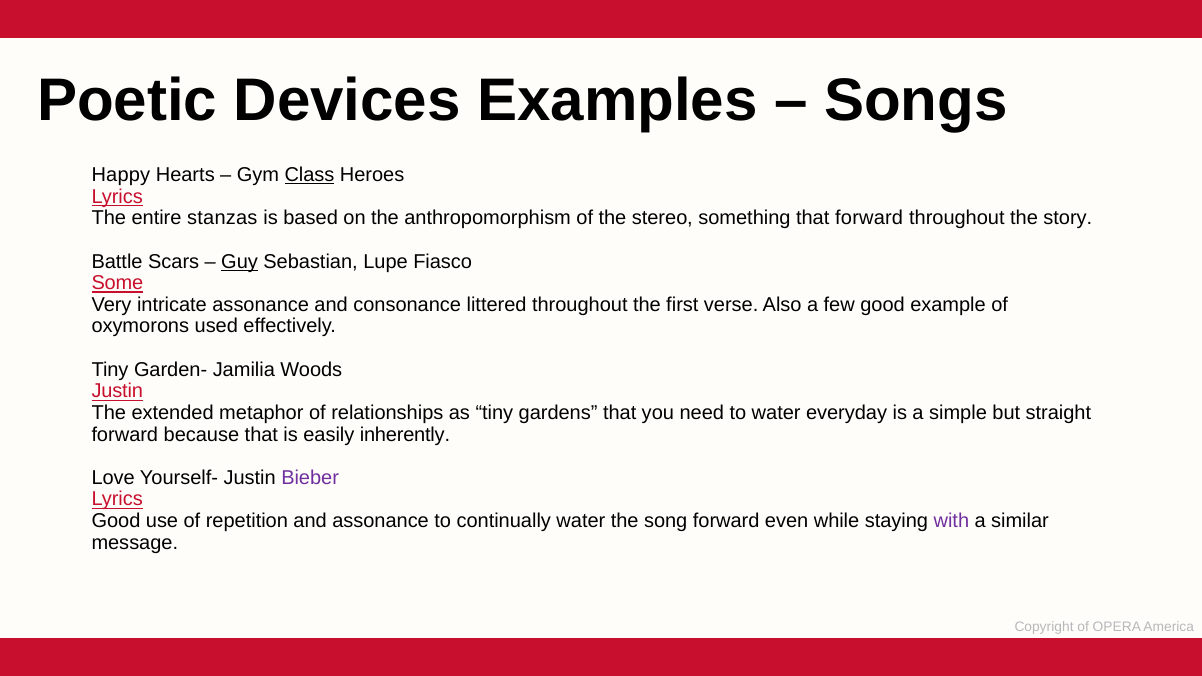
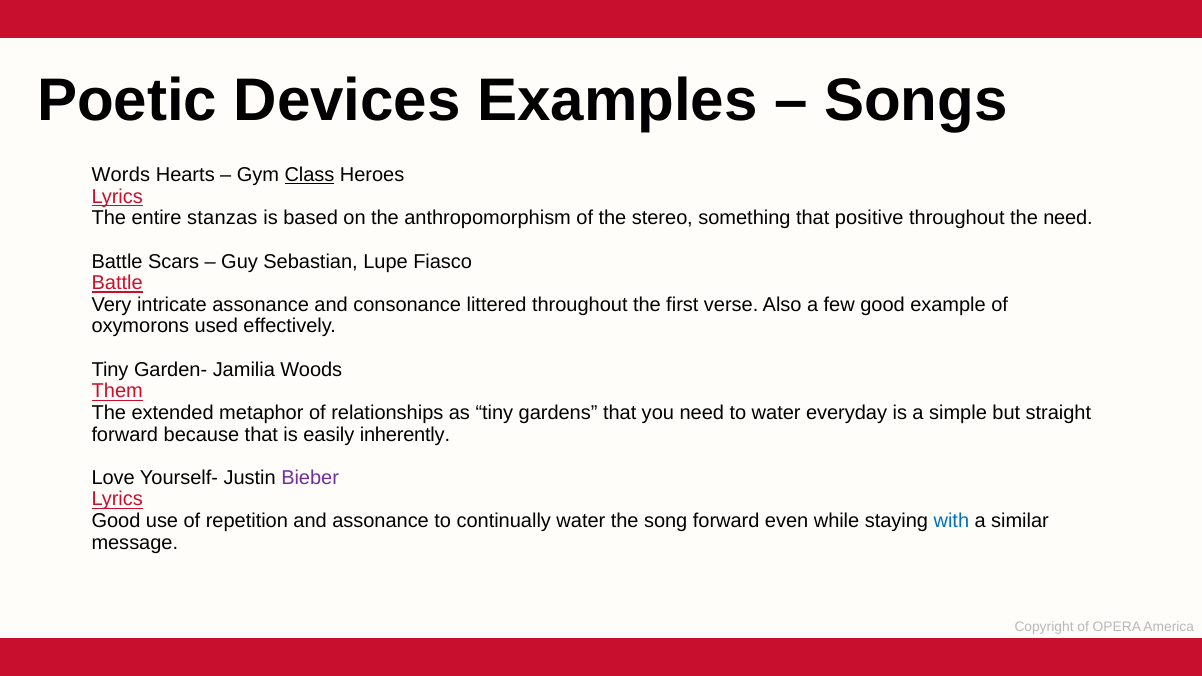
Happy: Happy -> Words
that forward: forward -> positive
the story: story -> need
Guy underline: present -> none
Some at (117, 283): Some -> Battle
Justin at (117, 391): Justin -> Them
with colour: purple -> blue
